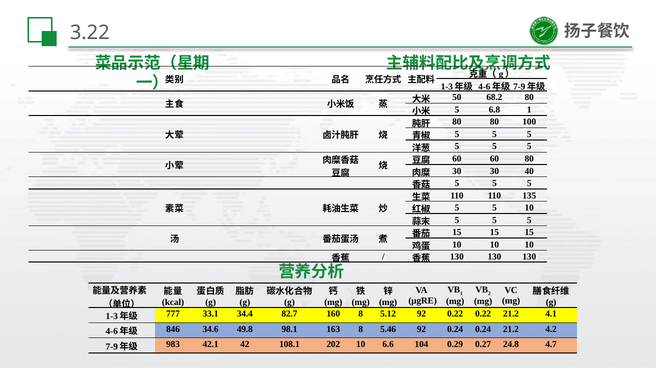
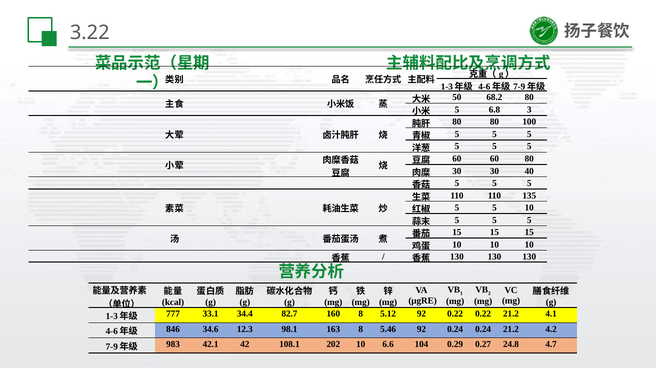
6.8 1: 1 -> 3
49.8: 49.8 -> 12.3
